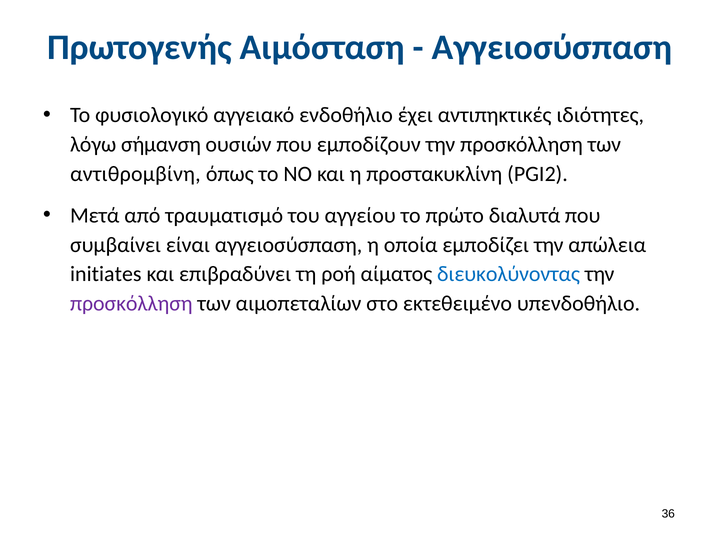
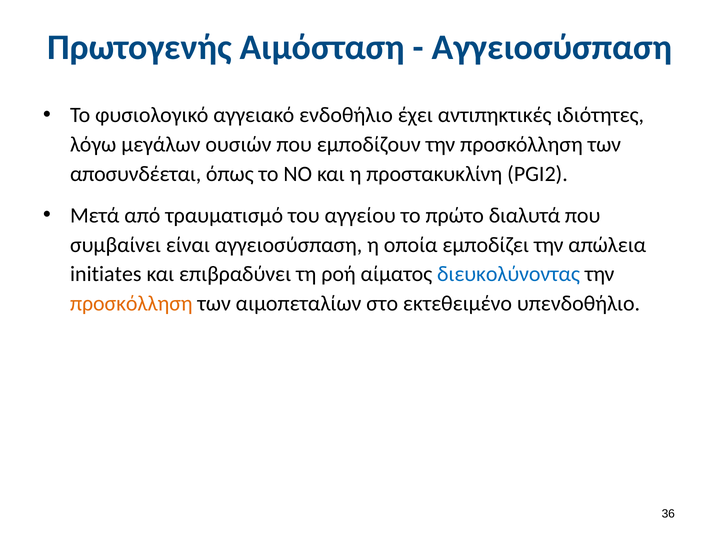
σήμανση: σήμανση -> μεγάλων
αντιθρομβίνη: αντιθρομβίνη -> αποσυνδέεται
προσκόλληση at (131, 304) colour: purple -> orange
